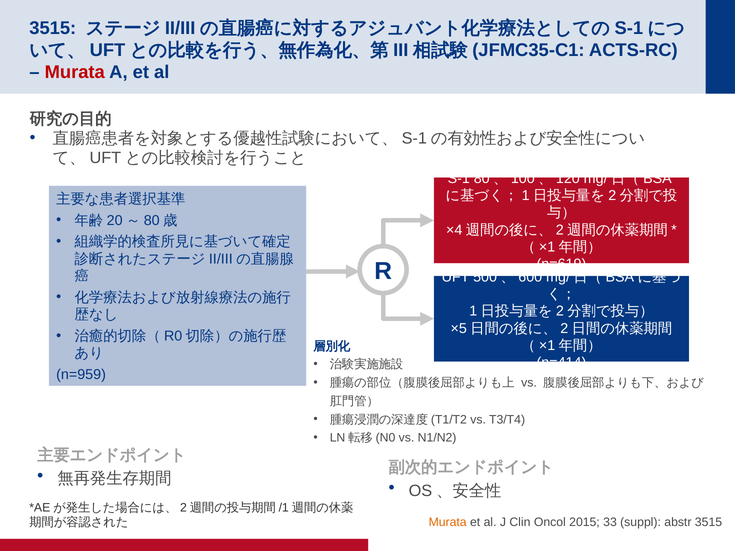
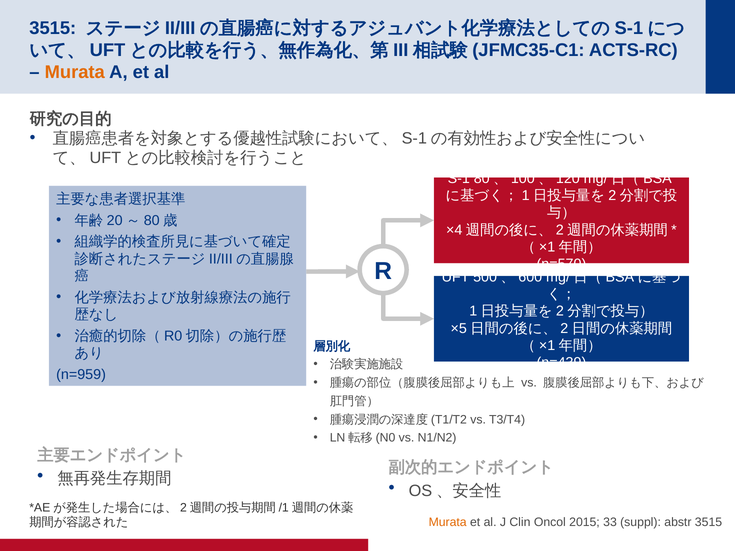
Murata at (75, 72) colour: red -> orange
n=619: n=619 -> n=570
n=414: n=414 -> n=439
